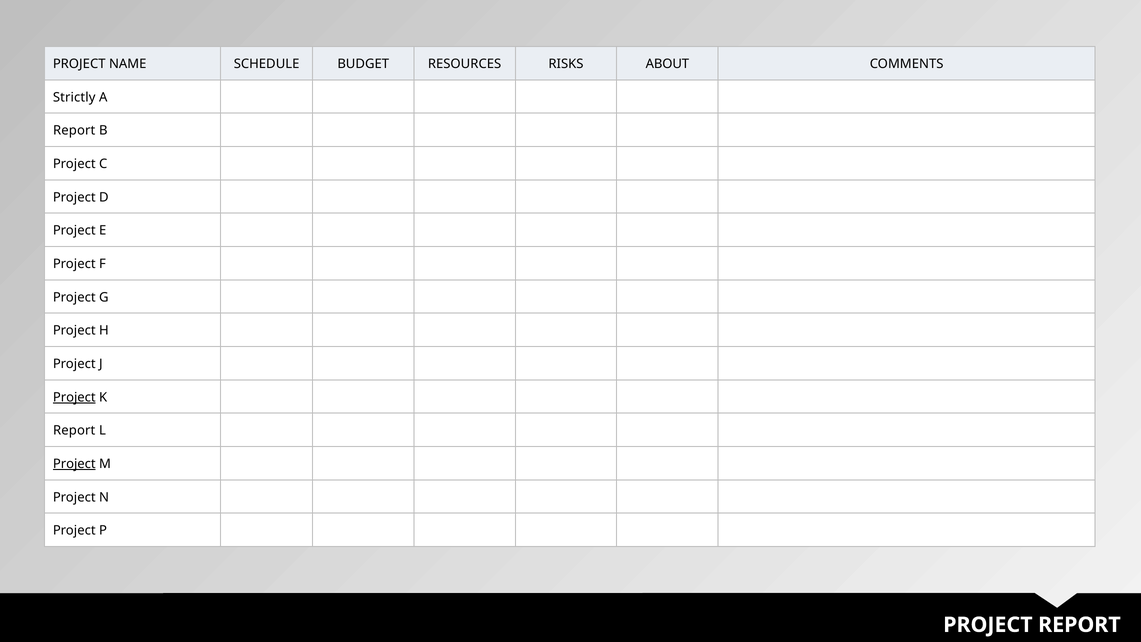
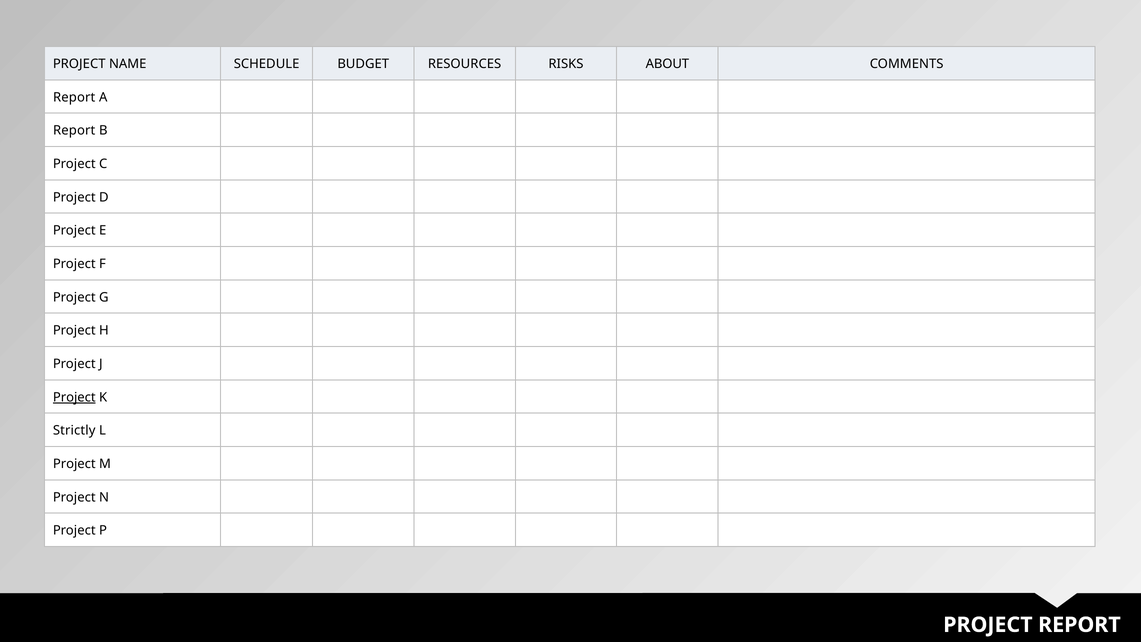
Strictly at (74, 97): Strictly -> Report
Report at (74, 430): Report -> Strictly
Project at (74, 464) underline: present -> none
